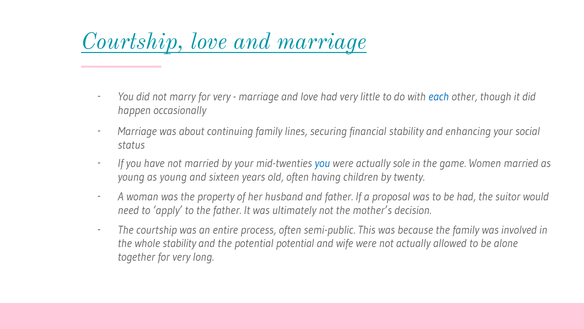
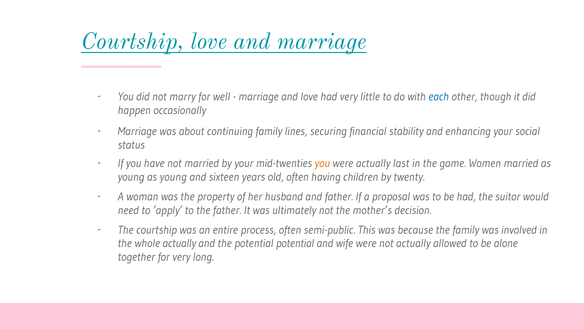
marry for very: very -> well
you at (322, 163) colour: blue -> orange
sole: sole -> last
whole stability: stability -> actually
